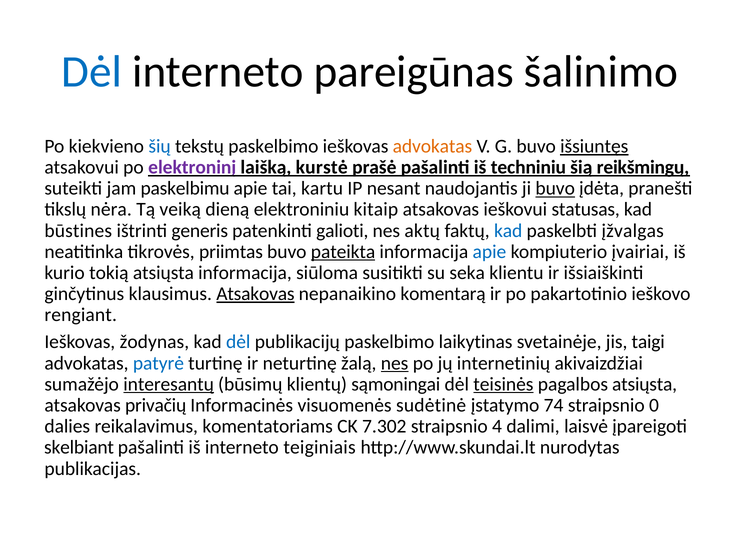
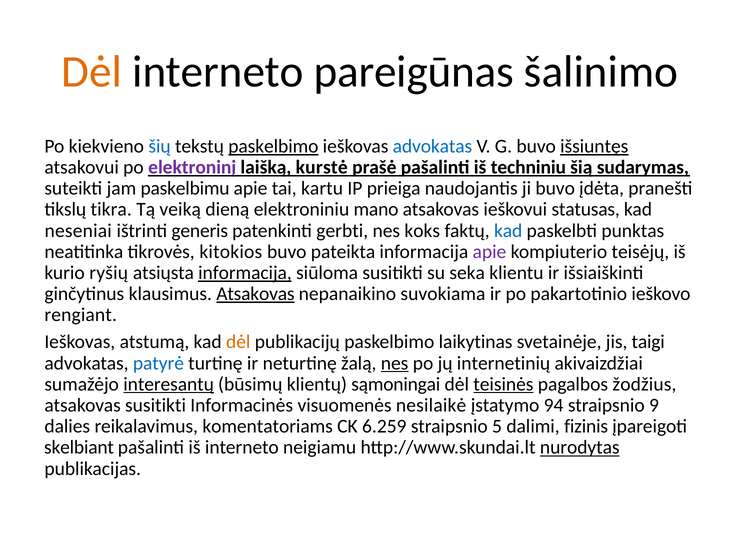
Dėl at (92, 72) colour: blue -> orange
paskelbimo at (273, 146) underline: none -> present
advokatas at (432, 146) colour: orange -> blue
reikšmingų: reikšmingų -> sudarymas
nesant: nesant -> prieiga
buvo at (555, 188) underline: present -> none
nėra: nėra -> tikra
kitaip: kitaip -> mano
būstines: būstines -> neseniai
galioti: galioti -> gerbti
aktų: aktų -> koks
įžvalgas: įžvalgas -> punktas
priimtas: priimtas -> kitokios
pateikta underline: present -> none
apie at (489, 252) colour: blue -> purple
įvairiai: įvairiai -> teisėjų
tokią: tokią -> ryšių
informacija at (245, 273) underline: none -> present
komentarą: komentarą -> suvokiama
žodynas: žodynas -> atstumą
dėl at (238, 342) colour: blue -> orange
pagalbos atsiųsta: atsiųsta -> žodžius
atsakovas privačių: privačių -> susitikti
sudėtinė: sudėtinė -> nesilaikė
74: 74 -> 94
0: 0 -> 9
7.302: 7.302 -> 6.259
4: 4 -> 5
laisvė: laisvė -> fizinis
teiginiais: teiginiais -> neigiamu
nurodytas underline: none -> present
